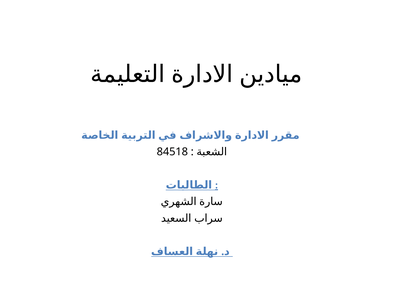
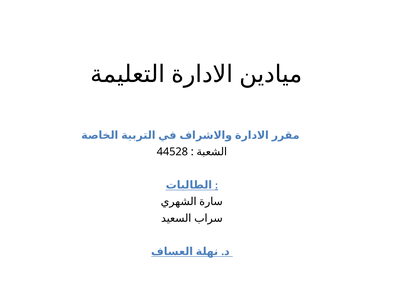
84518: 84518 -> 44528
